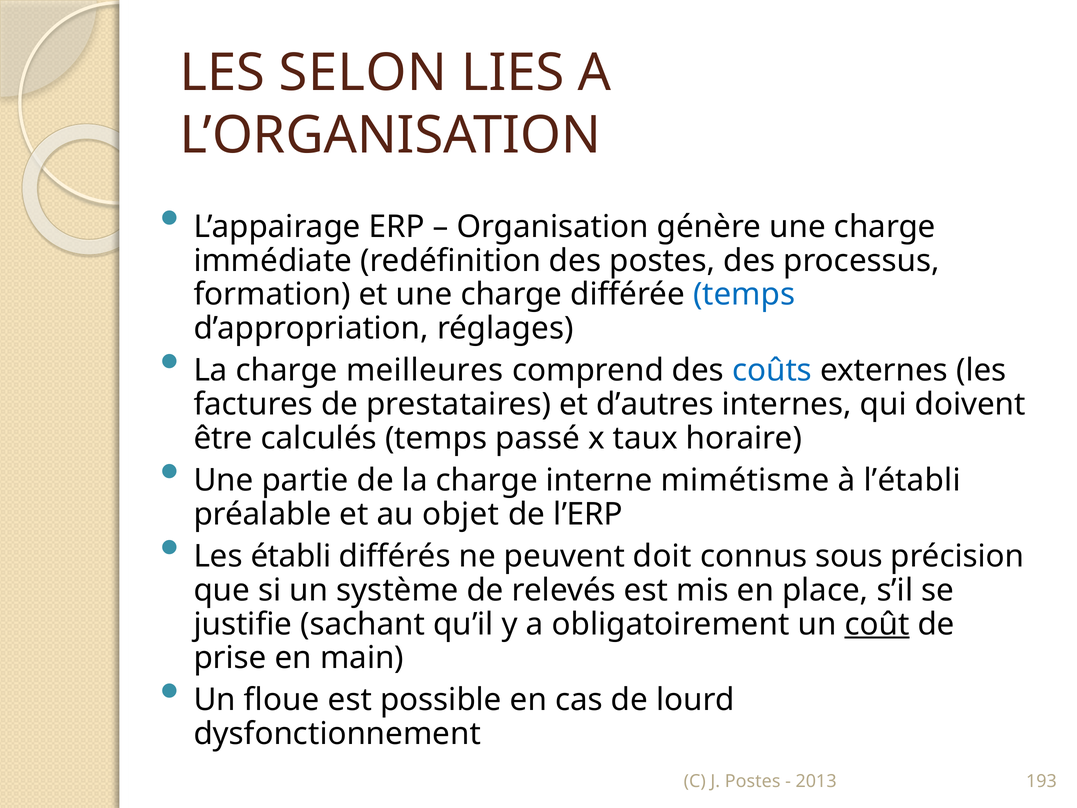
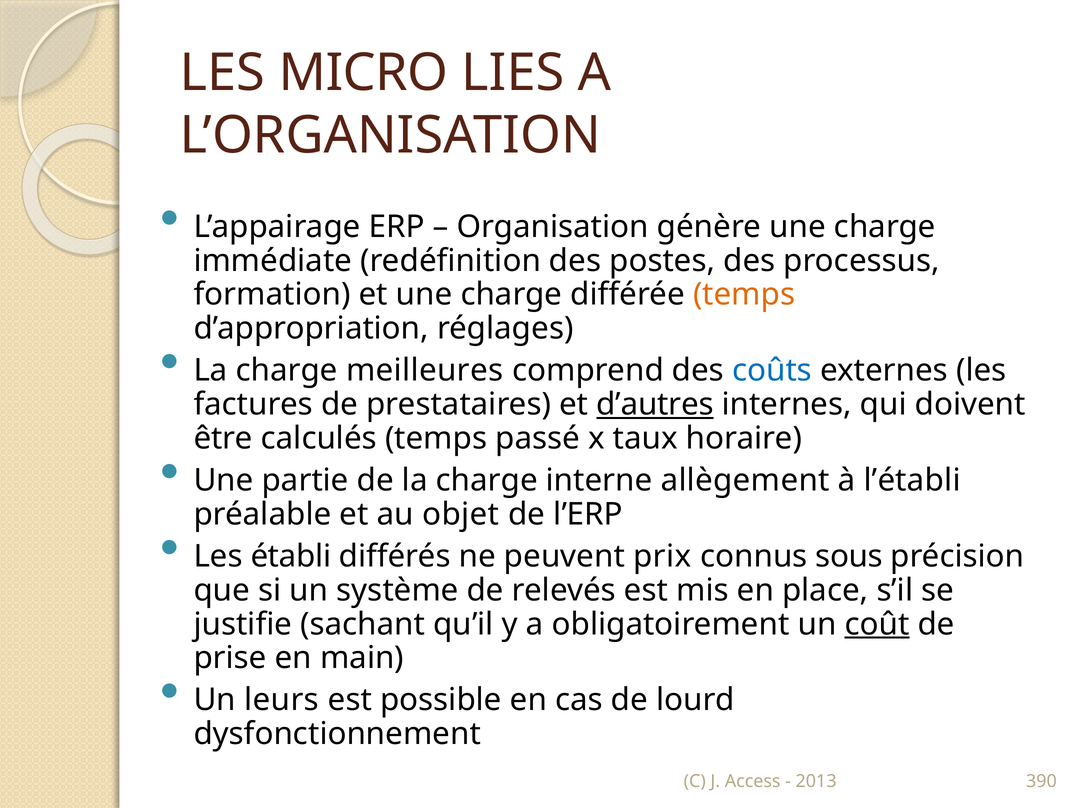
SELON: SELON -> MICRO
temps at (744, 294) colour: blue -> orange
d’autres underline: none -> present
mimétisme: mimétisme -> allègement
doit: doit -> prix
floue: floue -> leurs
J Postes: Postes -> Access
193: 193 -> 390
